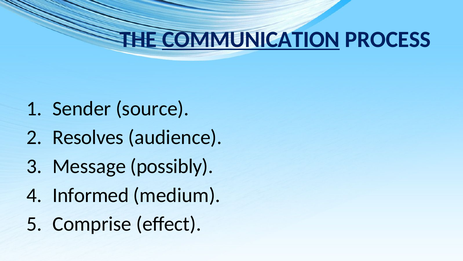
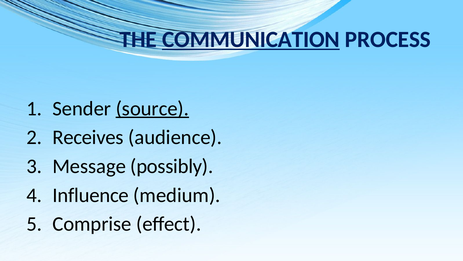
source underline: none -> present
Resolves: Resolves -> Receives
Informed: Informed -> Influence
